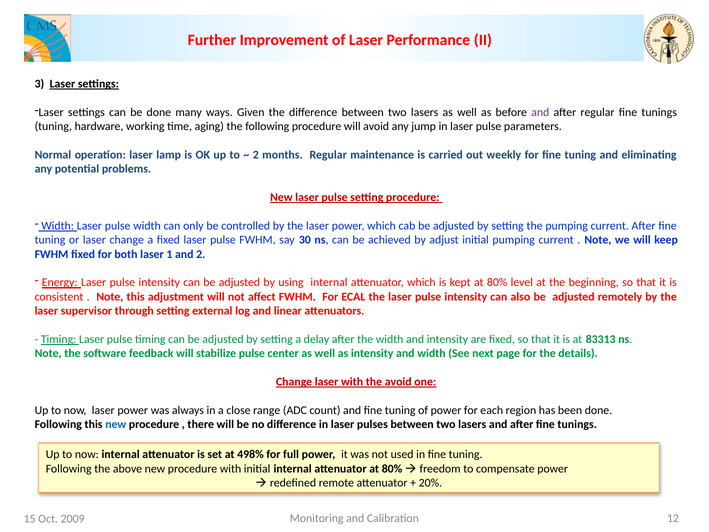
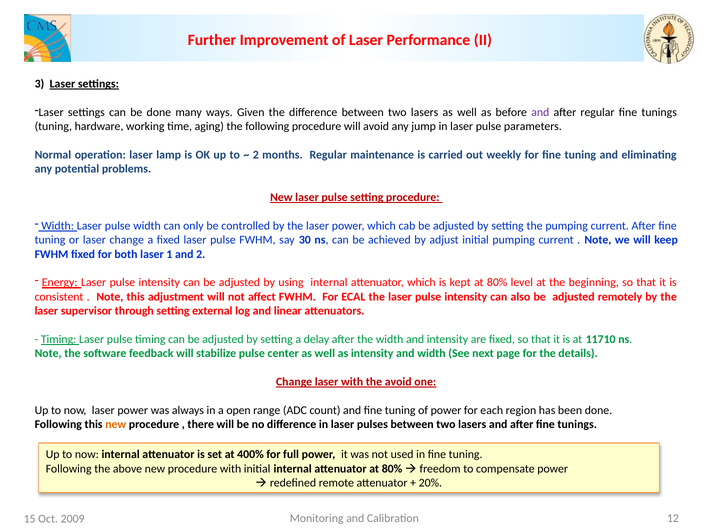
83313: 83313 -> 11710
close: close -> open
new at (116, 424) colour: blue -> orange
498%: 498% -> 400%
